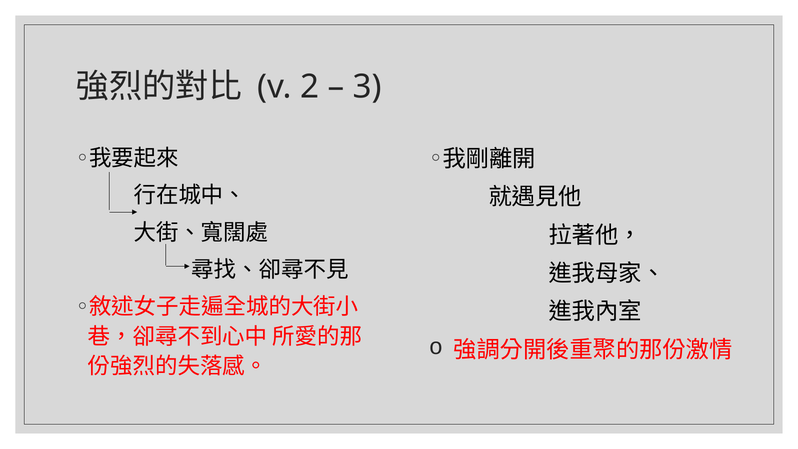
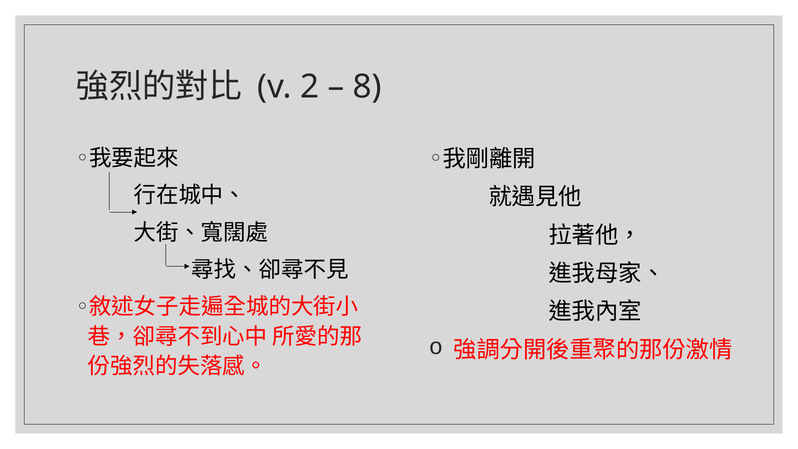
3: 3 -> 8
